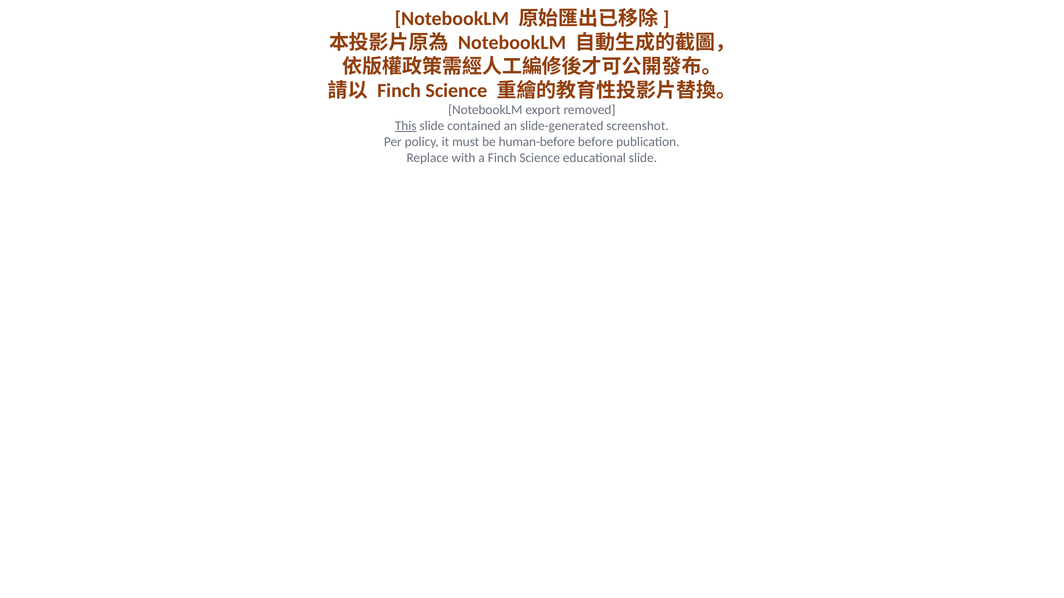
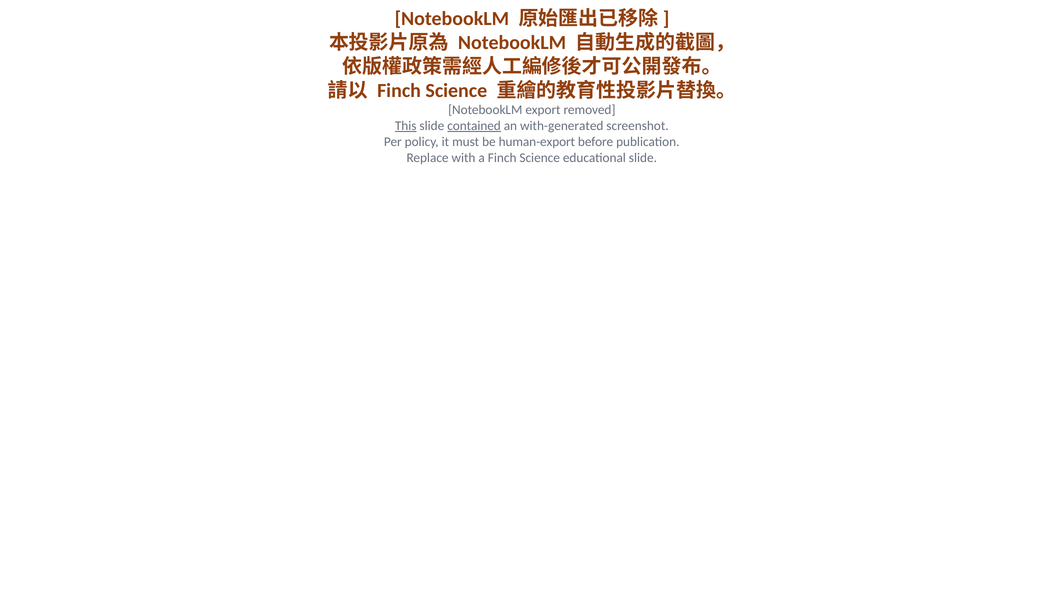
contained underline: none -> present
slide-generated: slide-generated -> with-generated
human-before: human-before -> human-export
